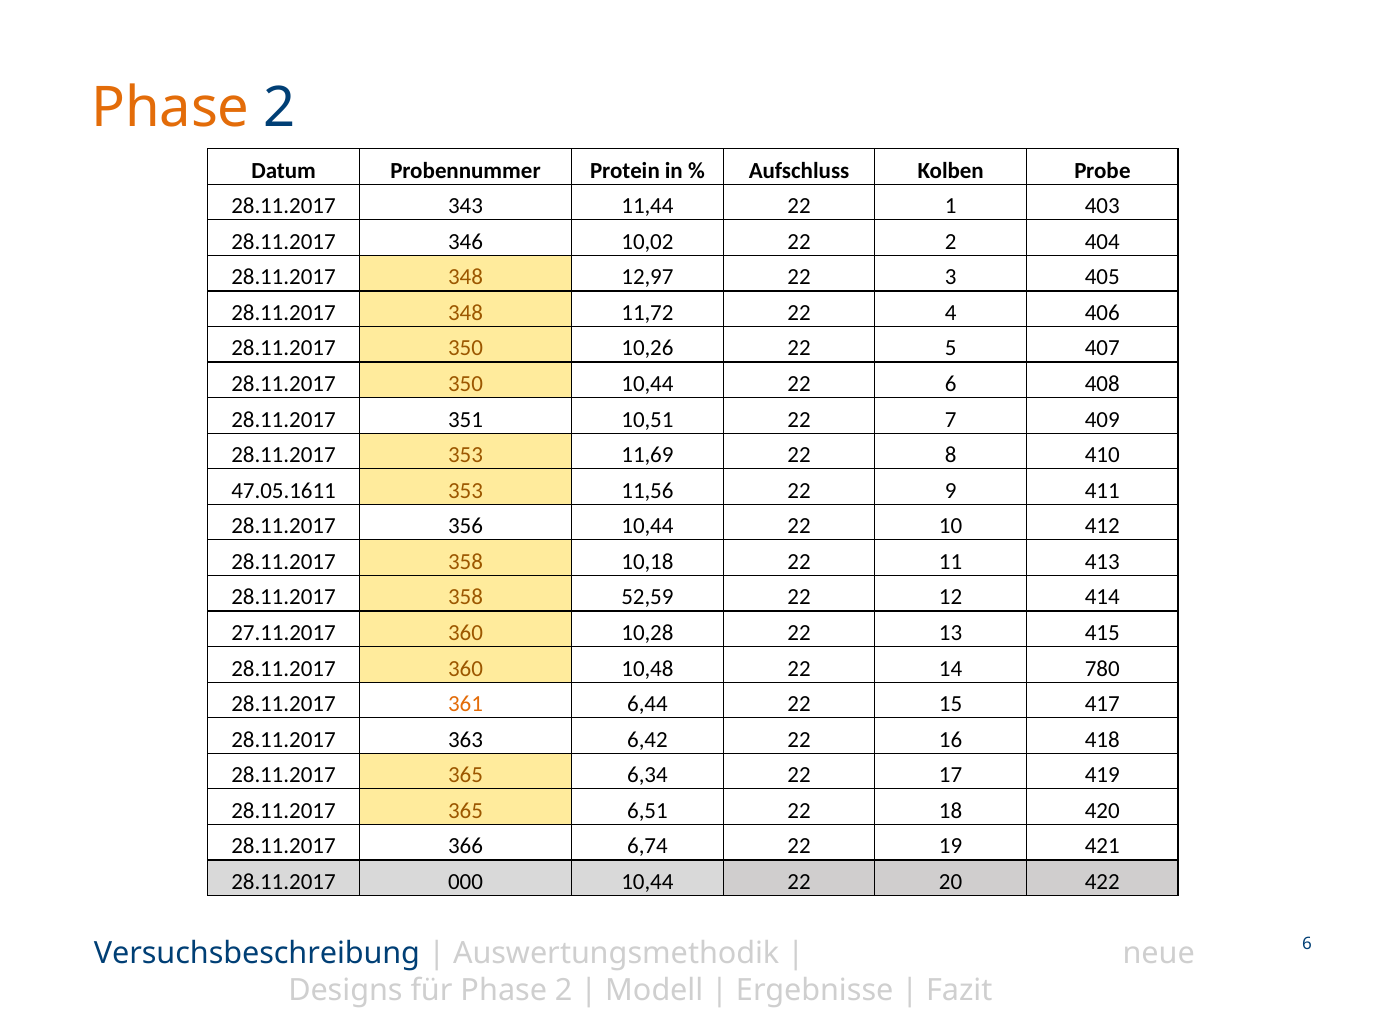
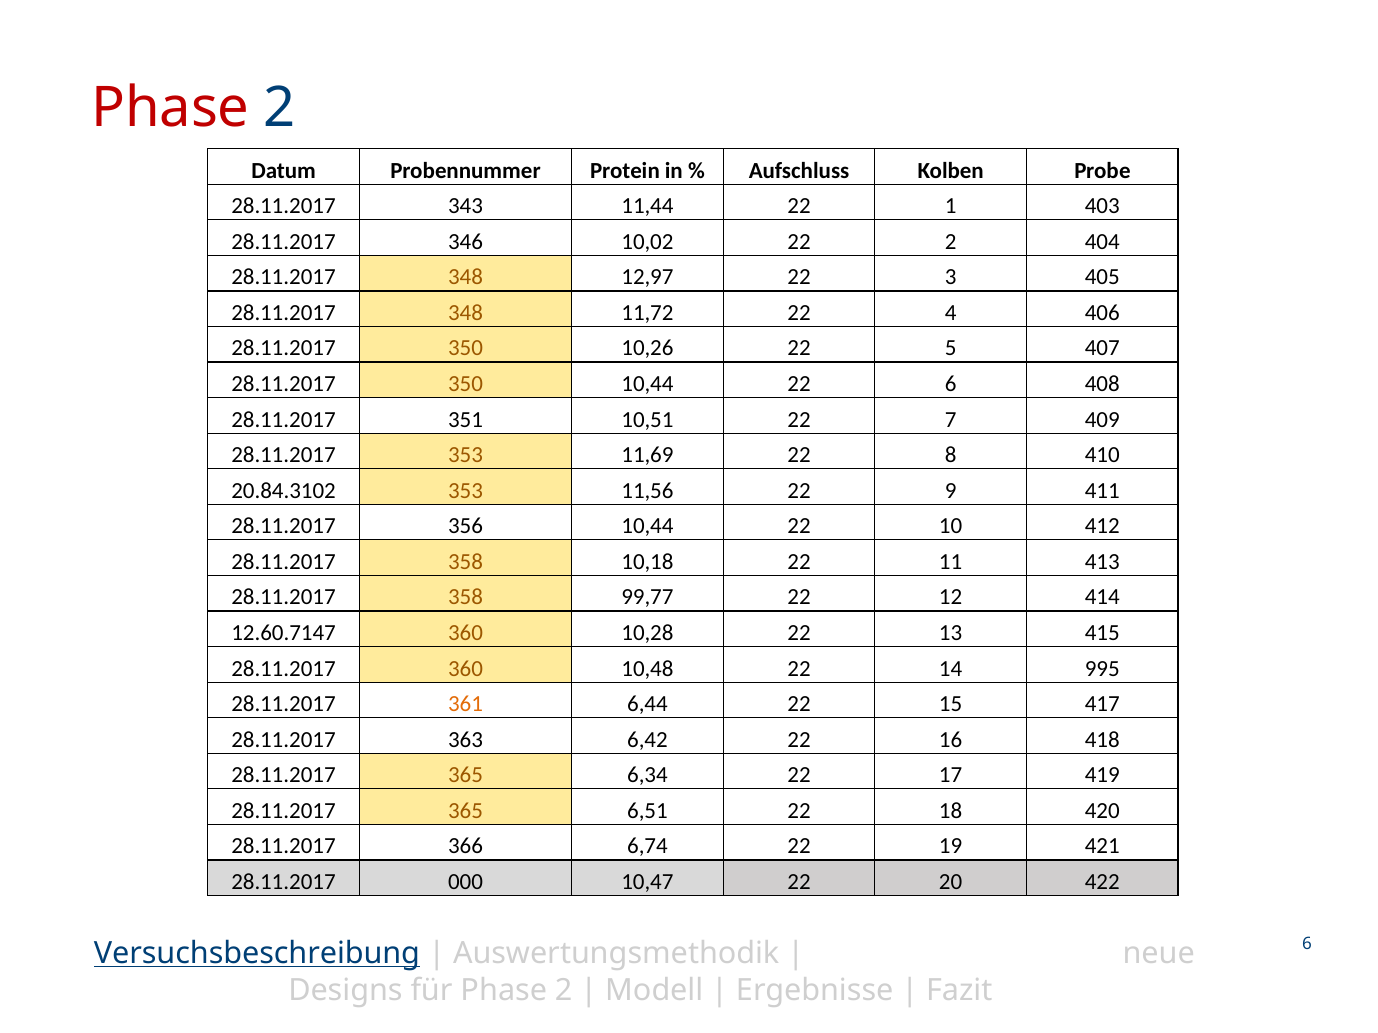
Phase at (170, 108) colour: orange -> red
47.05.1611: 47.05.1611 -> 20.84.3102
52,59: 52,59 -> 99,77
27.11.2017: 27.11.2017 -> 12.60.7147
780: 780 -> 995
000 10,44: 10,44 -> 10,47
Versuchsbeschreibung underline: none -> present
